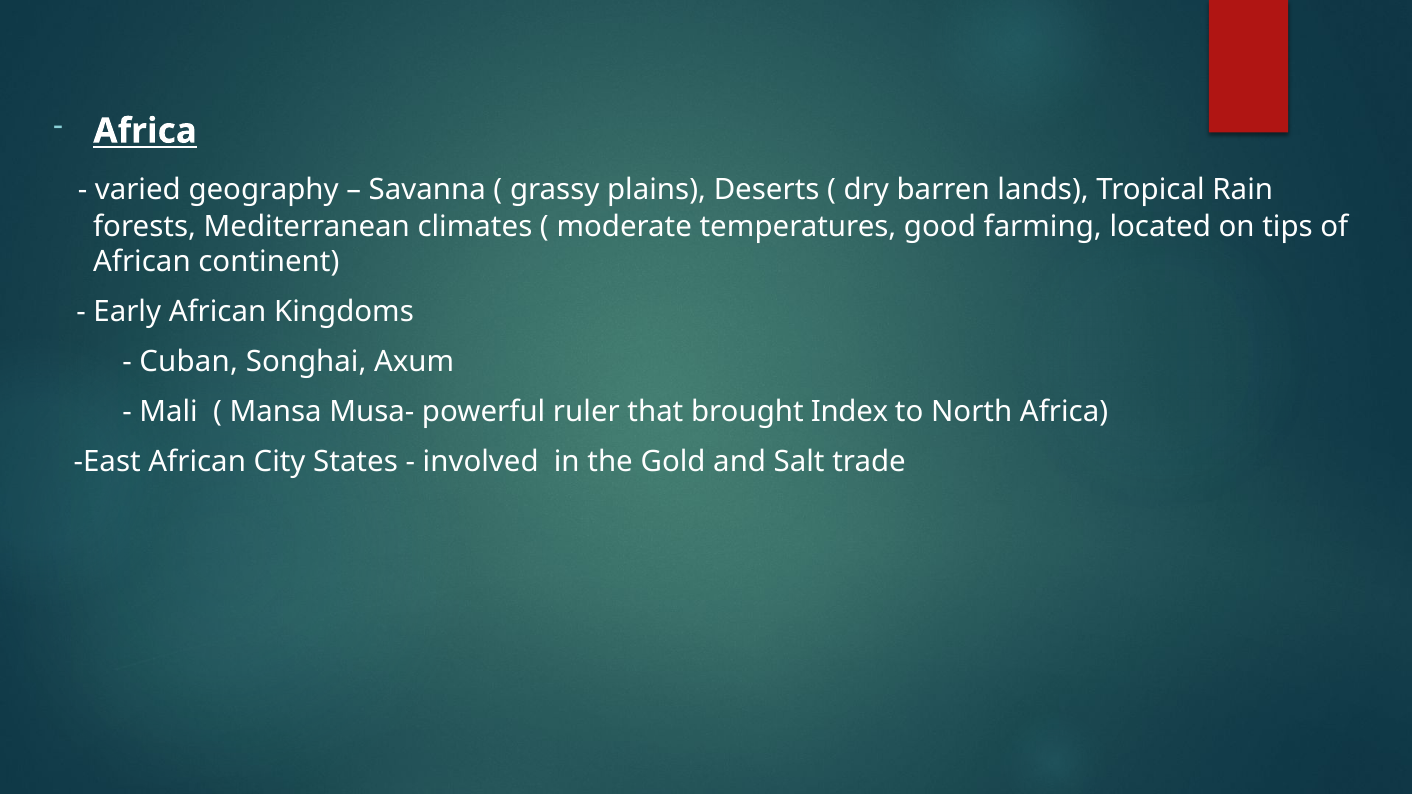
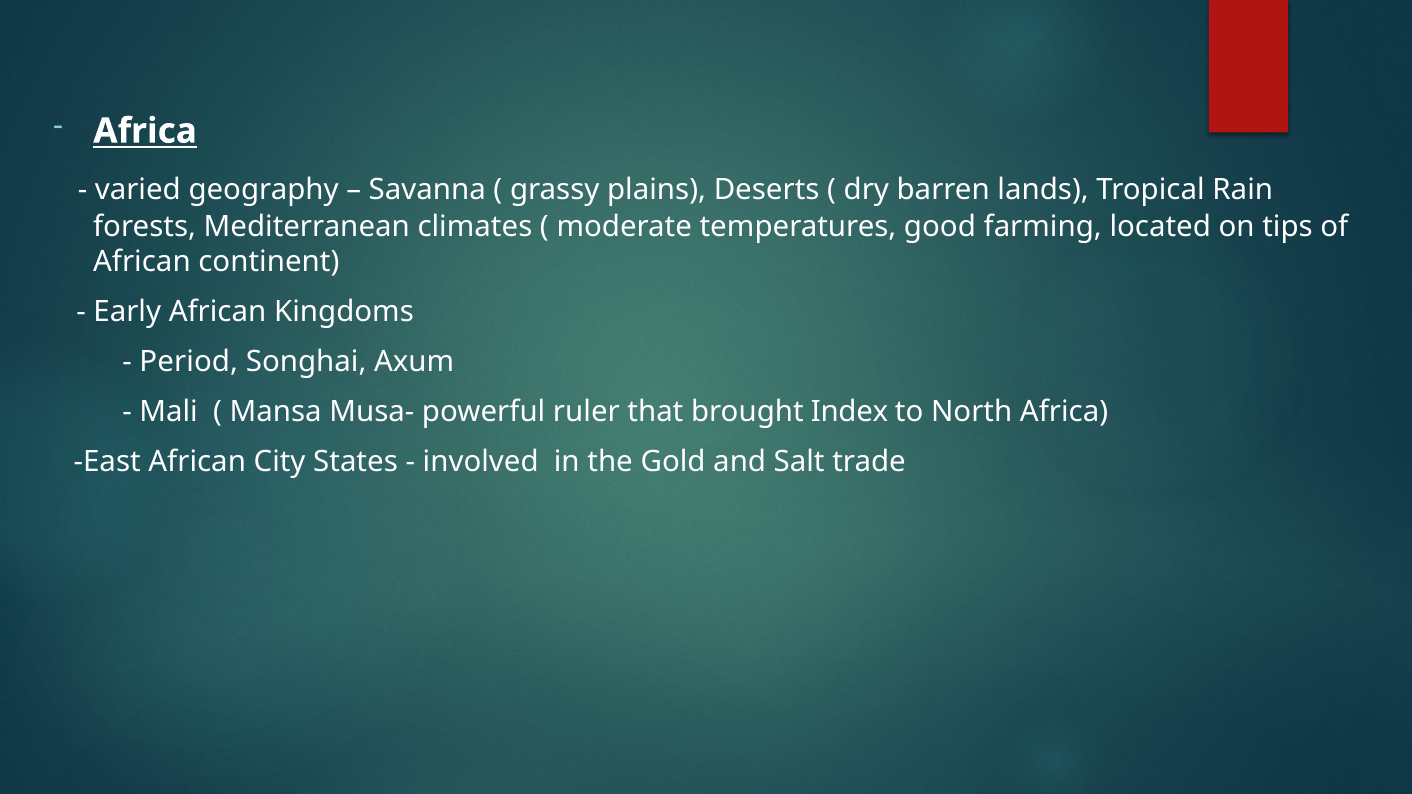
Cuban: Cuban -> Period
